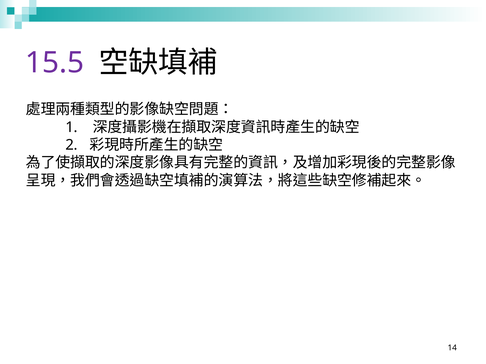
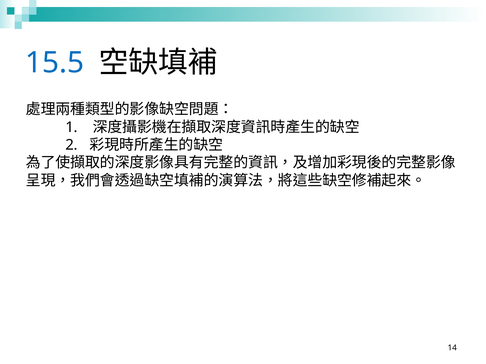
15.5 colour: purple -> blue
